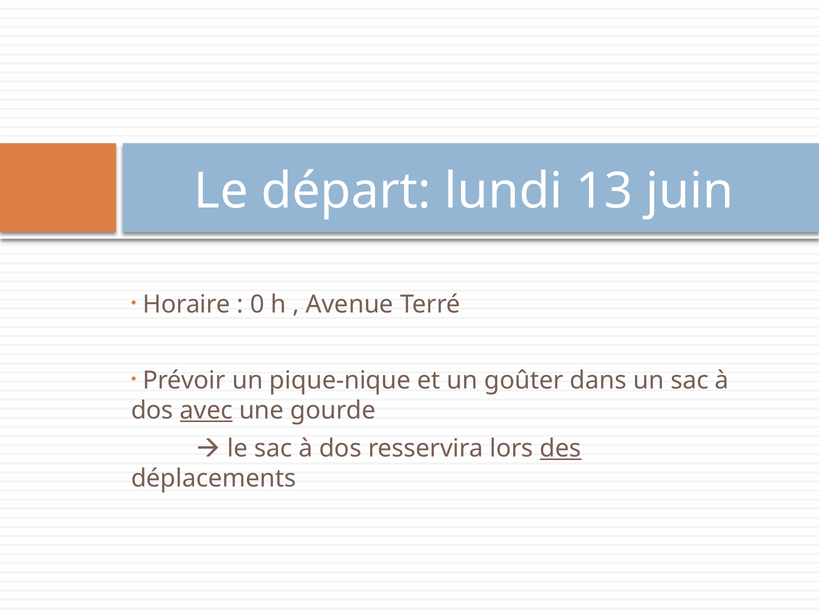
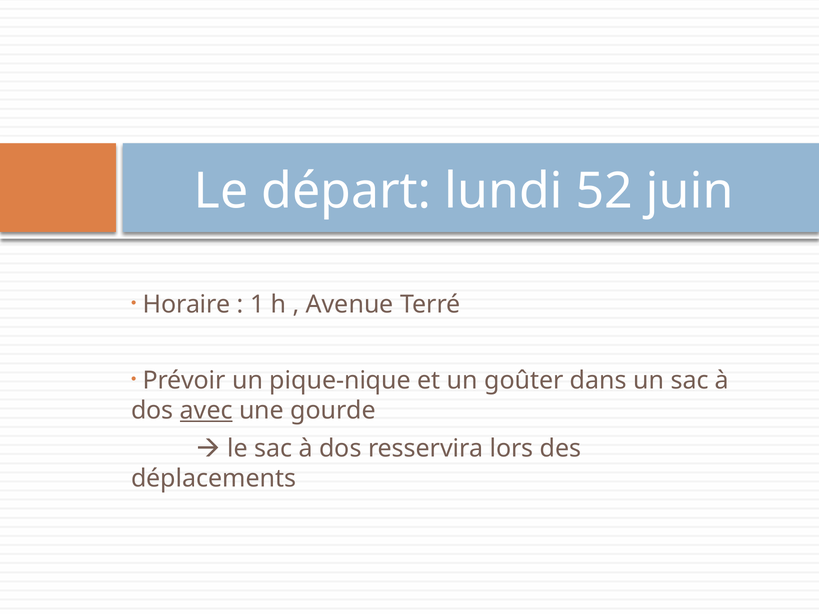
13: 13 -> 52
0: 0 -> 1
des underline: present -> none
